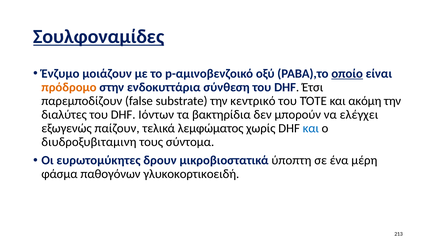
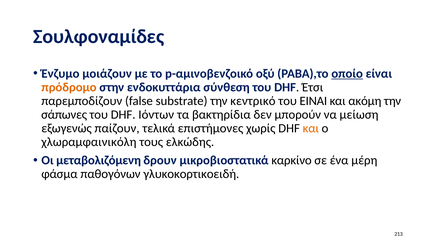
Σουλφοναμίδες underline: present -> none
ΤΌΤΕ: ΤΌΤΕ -> ΕΙΝΑΙ
διαλύτες: διαλύτες -> σάπωνες
ελέγχει: ελέγχει -> μείωση
λεμφώματος: λεμφώματος -> επιστήμονες
και at (311, 129) colour: blue -> orange
διυδροξυβιταμινη: διυδροξυβιταμινη -> χλωραμφαινικόλη
σύντομα: σύντομα -> ελκώδης
ευρωτομύκητες: ευρωτομύκητες -> μεταβολιζόμενη
ύποπτη: ύποπτη -> καρκίνο
